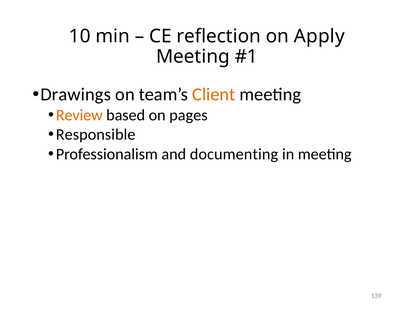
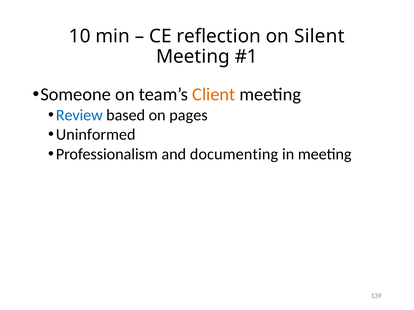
Apply: Apply -> Silent
Drawings: Drawings -> Someone
Review colour: orange -> blue
Responsible: Responsible -> Uninformed
